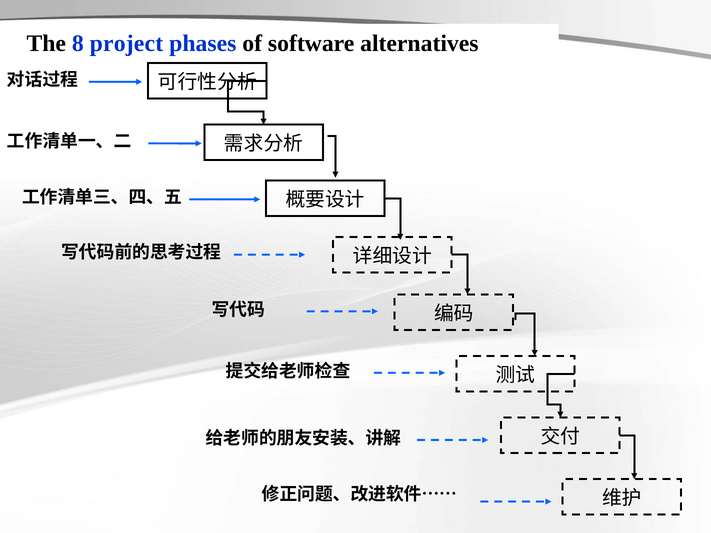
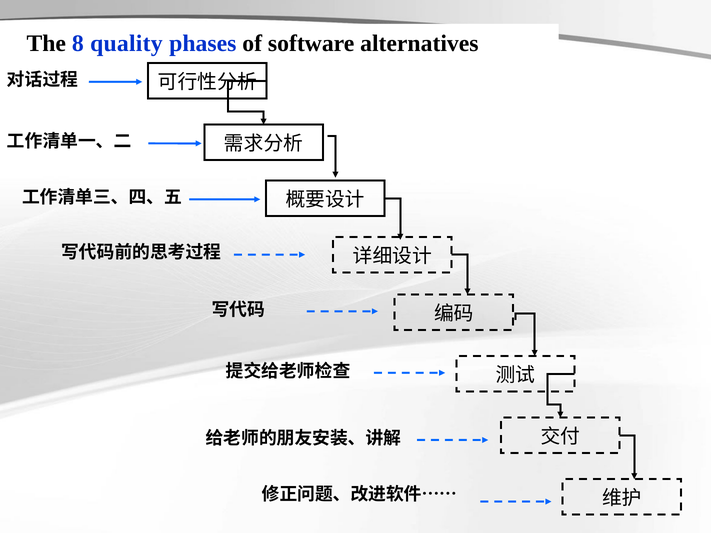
project: project -> quality
